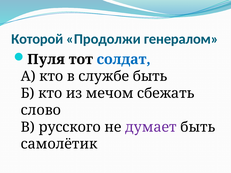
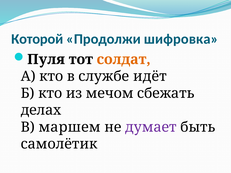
генералом: генералом -> шифровка
солдат colour: blue -> orange
службе быть: быть -> идёт
слово: слово -> делах
русского: русского -> маршем
